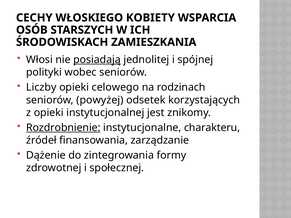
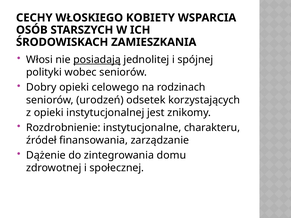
Liczby: Liczby -> Dobry
powyżej: powyżej -> urodzeń
Rozdrobnienie underline: present -> none
formy: formy -> domu
